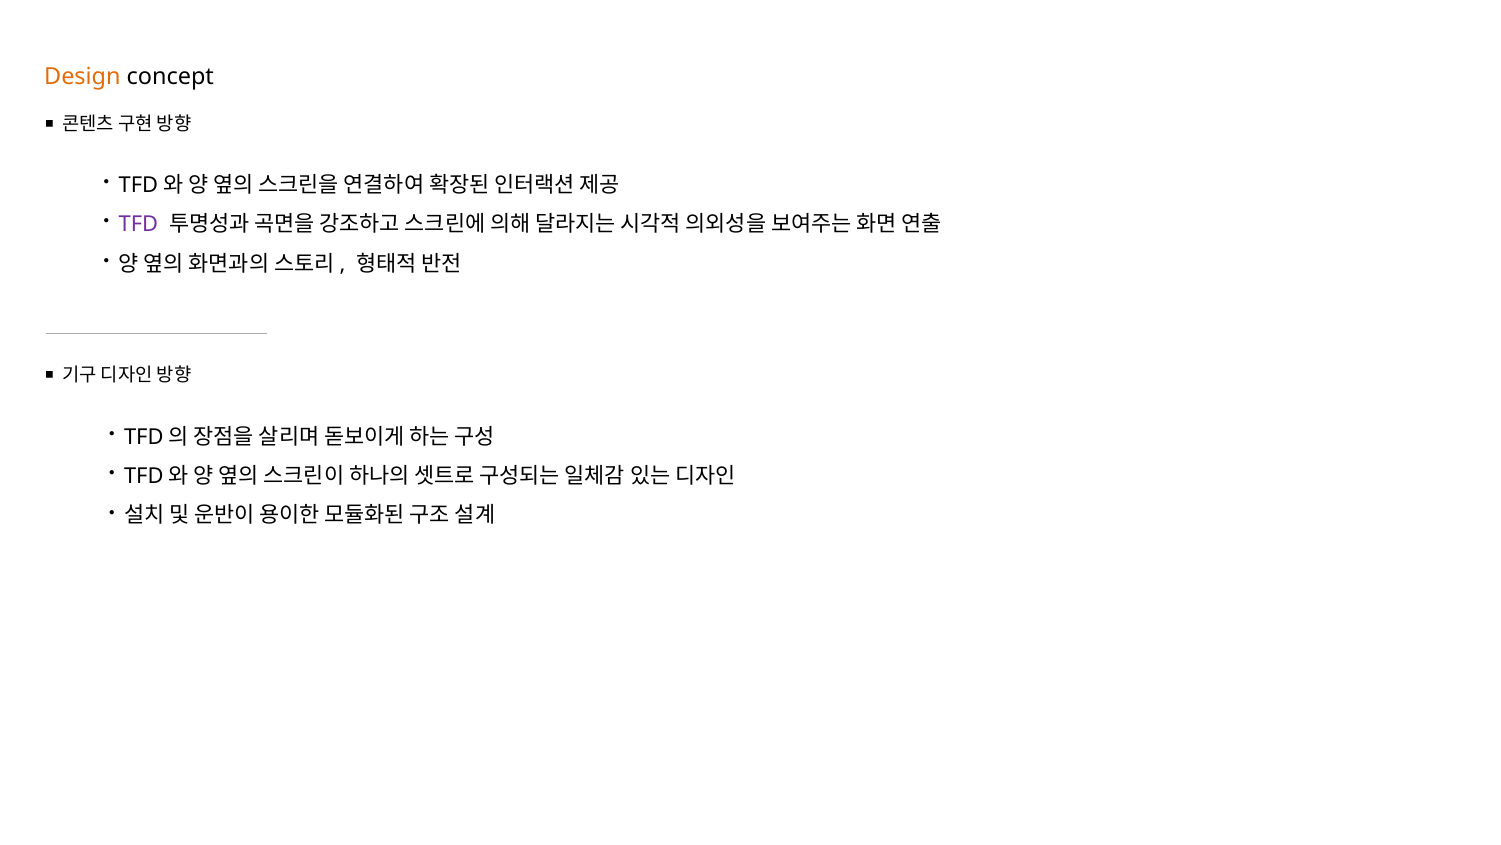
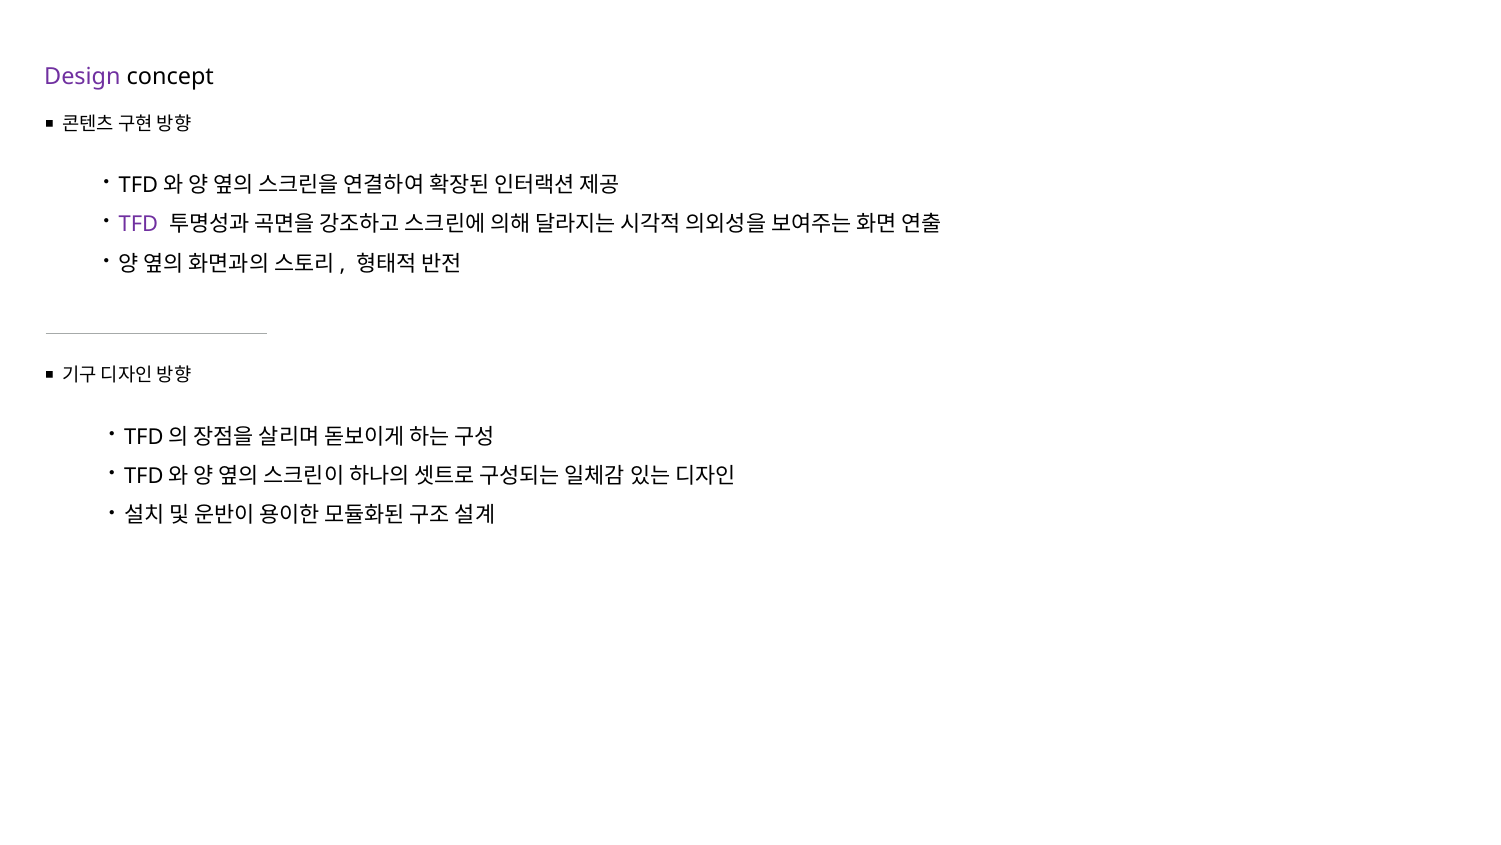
Design colour: orange -> purple
